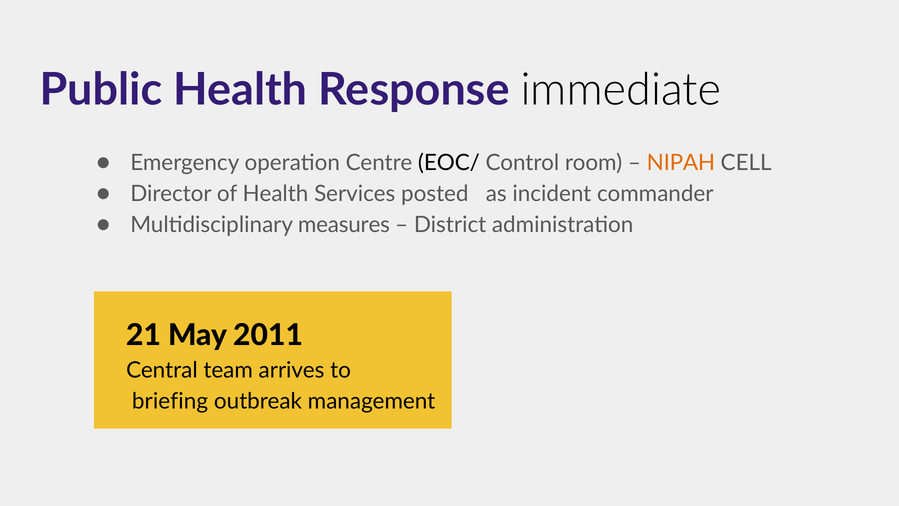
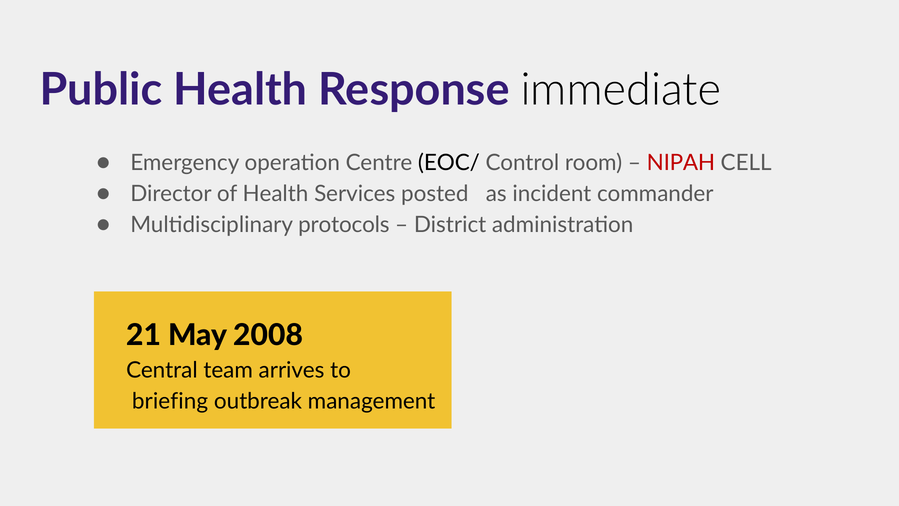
NIPAH colour: orange -> red
measures: measures -> protocols
2011: 2011 -> 2008
